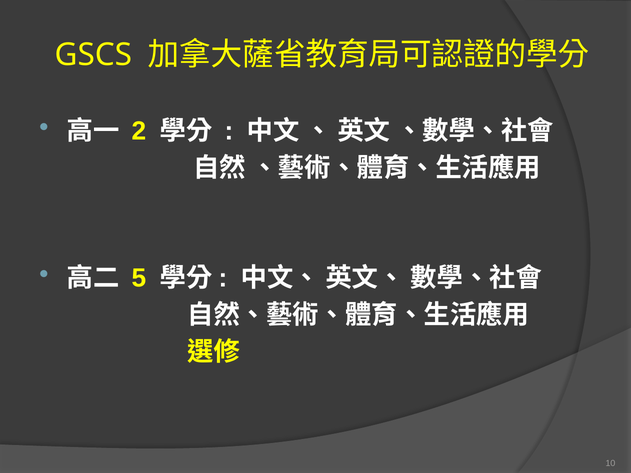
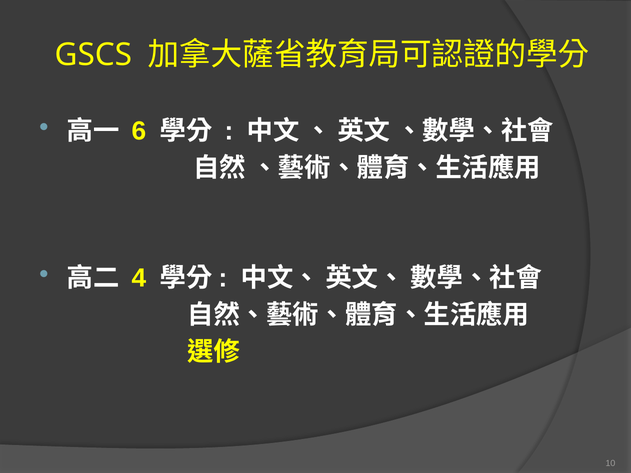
2: 2 -> 6
5: 5 -> 4
